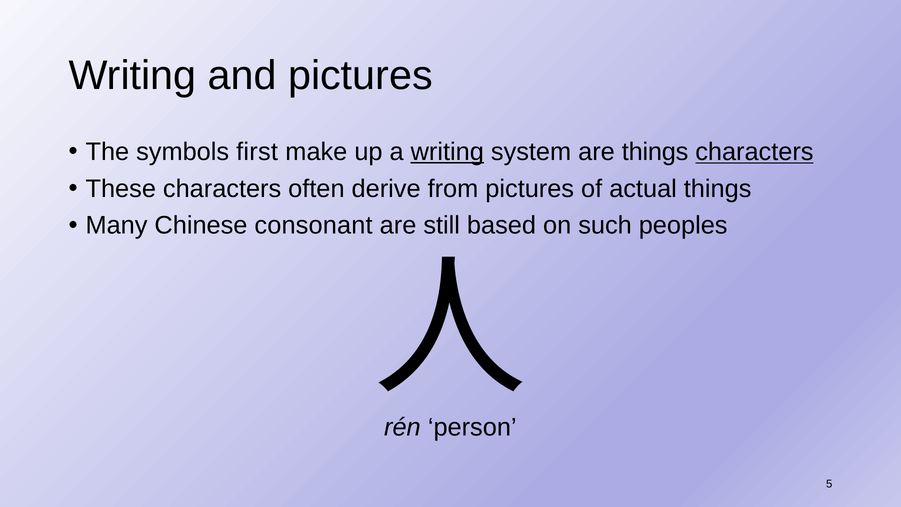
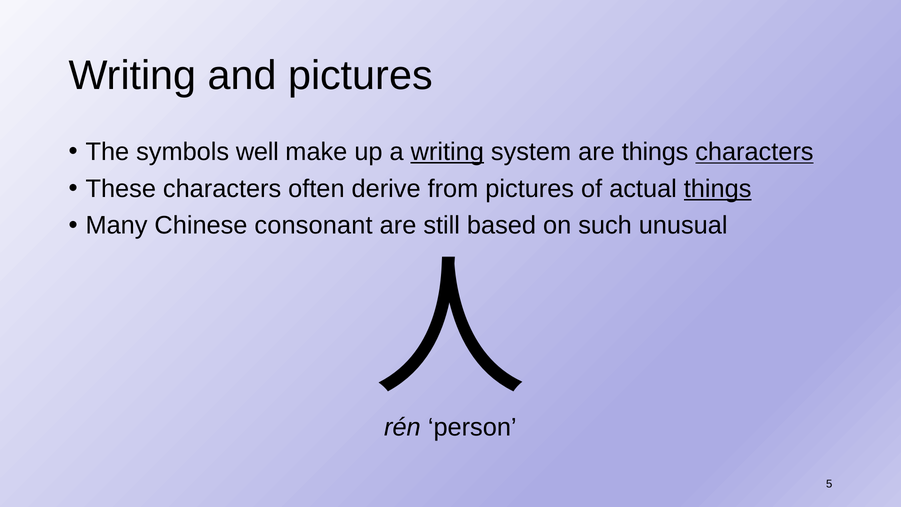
first: first -> well
things at (718, 189) underline: none -> present
peoples: peoples -> unusual
